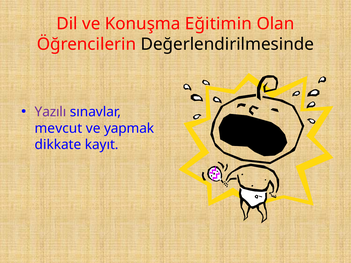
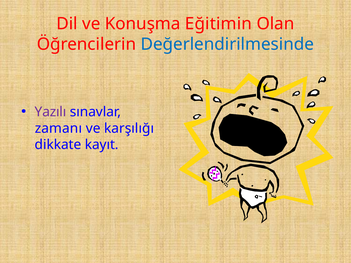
Değerlendirilmesinde colour: black -> blue
mevcut: mevcut -> zamanı
yapmak: yapmak -> karşılığı
